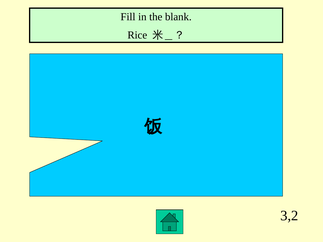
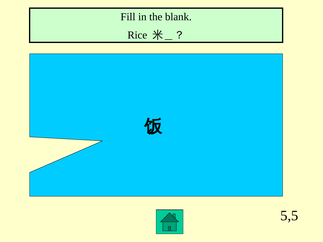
3,2: 3,2 -> 5,5
